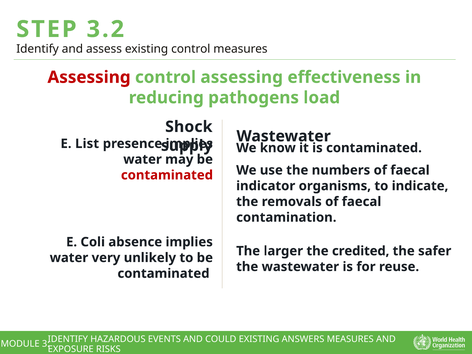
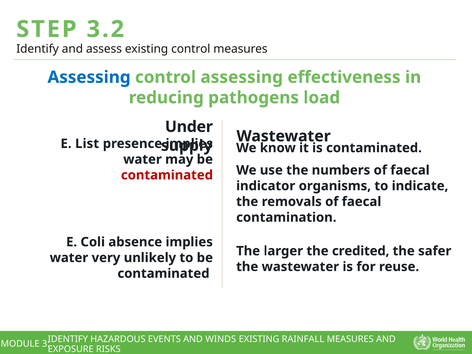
Assessing at (89, 77) colour: red -> blue
Shock: Shock -> Under
COULD: COULD -> WINDS
ANSWERS: ANSWERS -> RAINFALL
